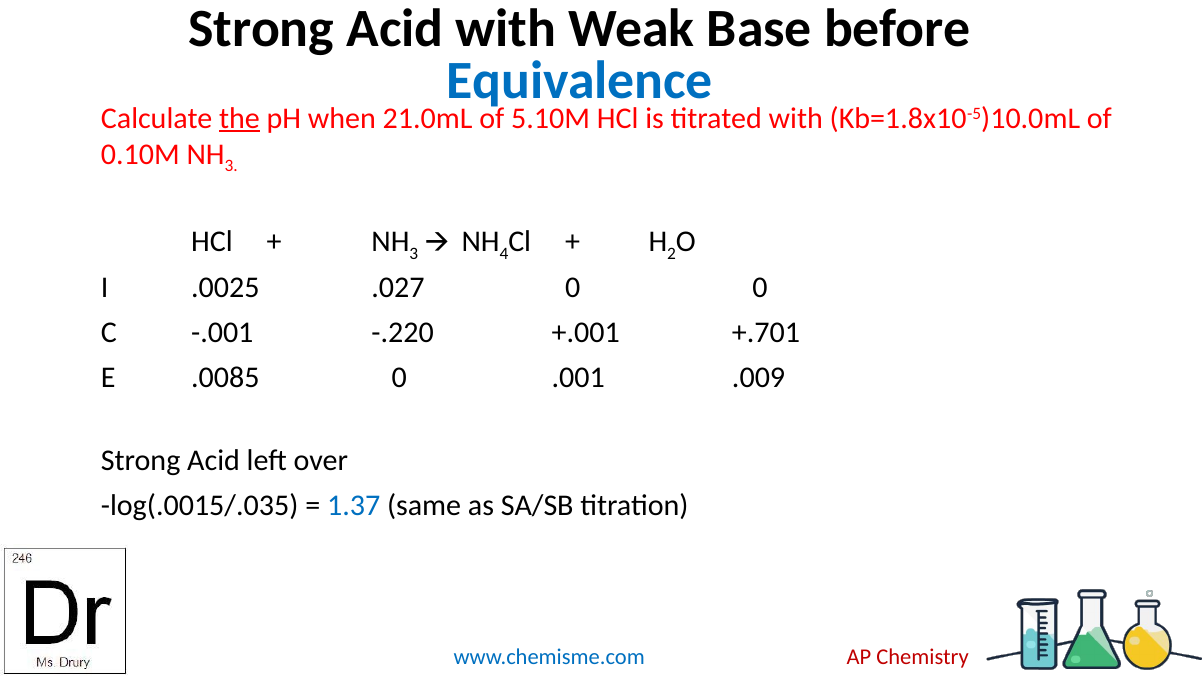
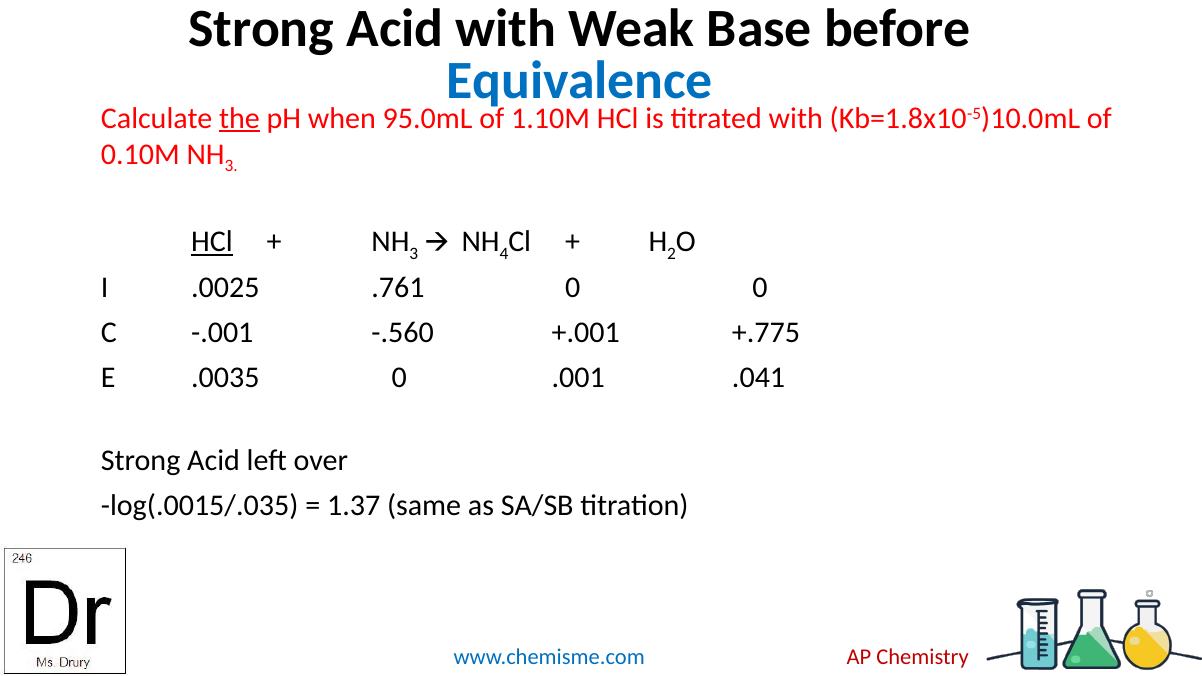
21.0mL: 21.0mL -> 95.0mL
5.10M: 5.10M -> 1.10M
HCl at (212, 242) underline: none -> present
.027: .027 -> .761
-.220: -.220 -> -.560
+.701: +.701 -> +.775
.0085: .0085 -> .0035
.009: .009 -> .041
1.37 colour: blue -> black
